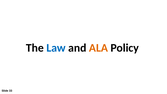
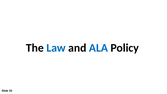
ALA colour: orange -> blue
